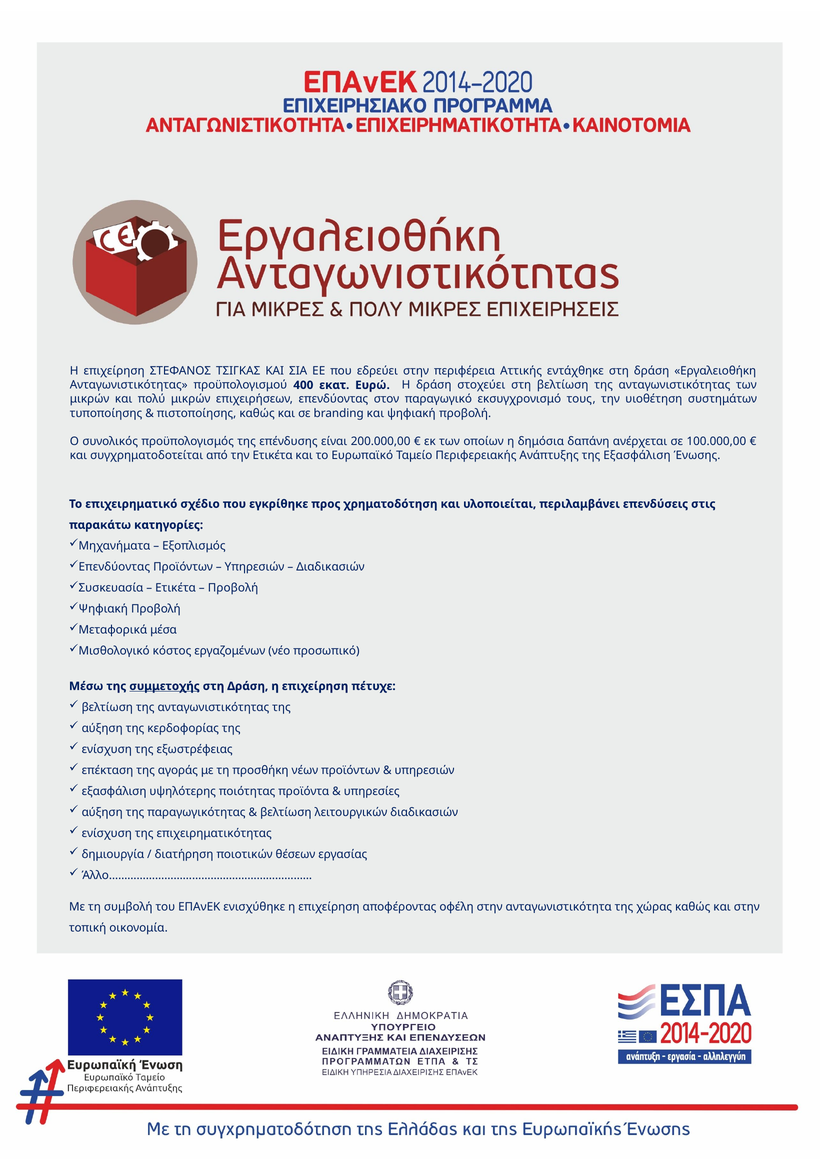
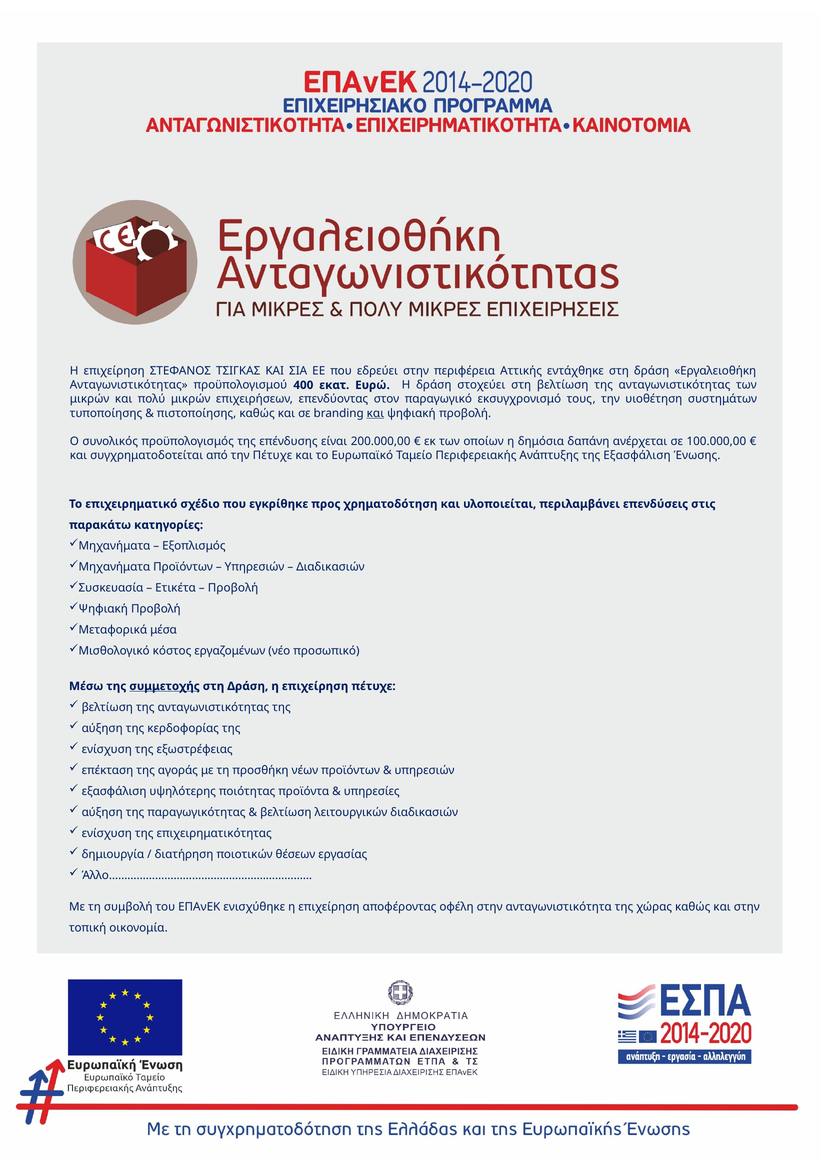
και at (375, 413) underline: none -> present
την Ετικέτα: Ετικέτα -> Πέτυχε
Επενδύοντας at (114, 567): Επενδύοντας -> Μηχανήματα
